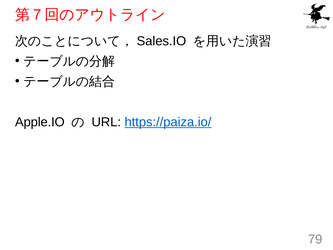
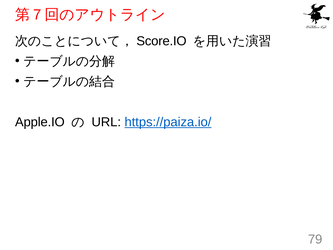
Sales.IO: Sales.IO -> Score.IO
